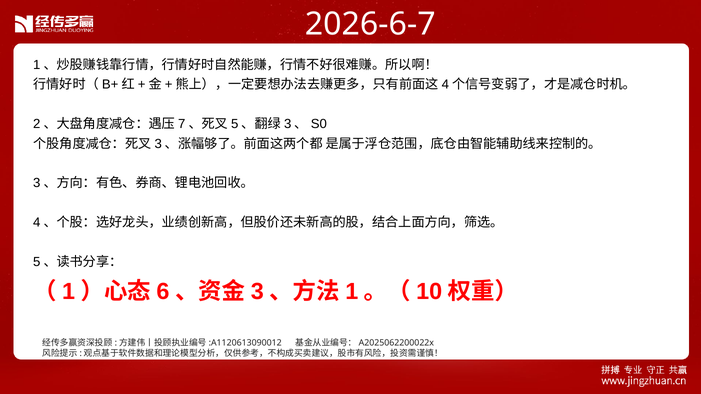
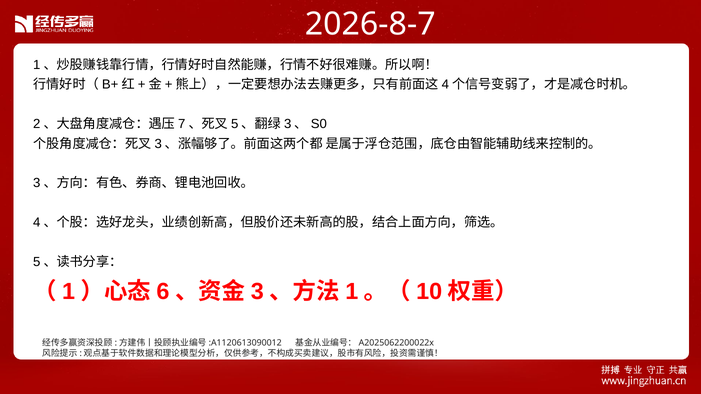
2026-6-7: 2026-6-7 -> 2026-8-7
